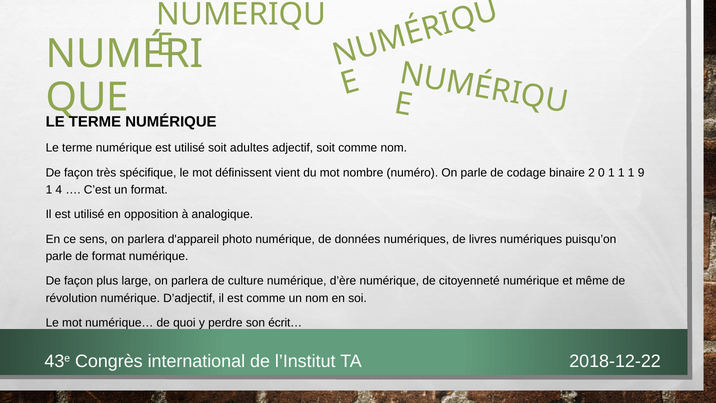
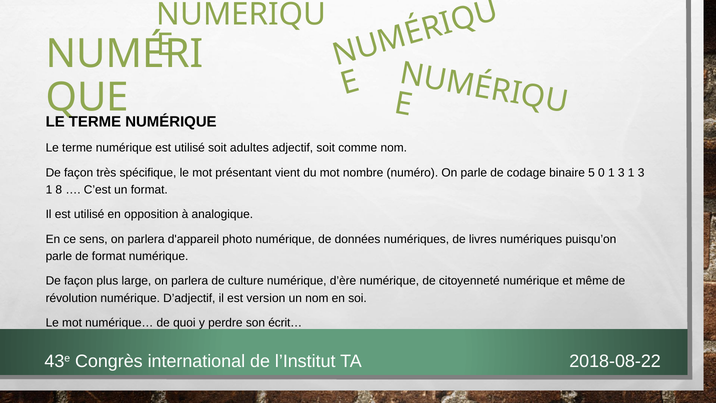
définissent: définissent -> présentant
2: 2 -> 5
0 1 1: 1 -> 3
9 at (641, 172): 9 -> 3
4: 4 -> 8
est comme: comme -> version
2018-12-22: 2018-12-22 -> 2018-08-22
